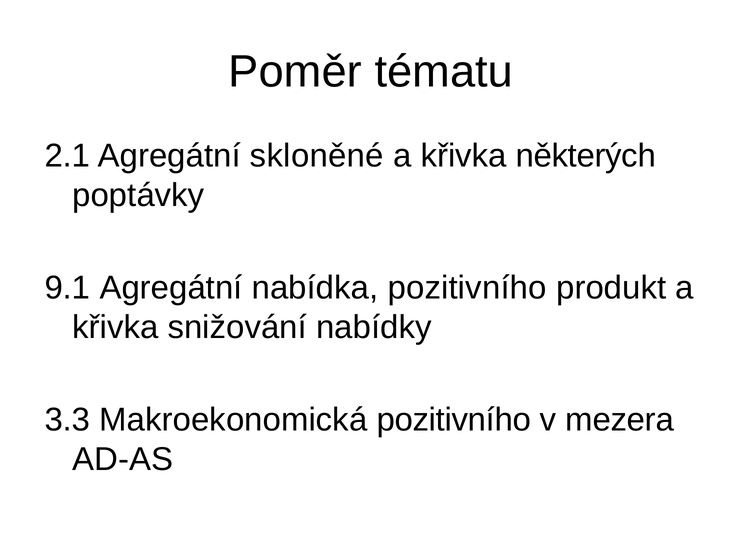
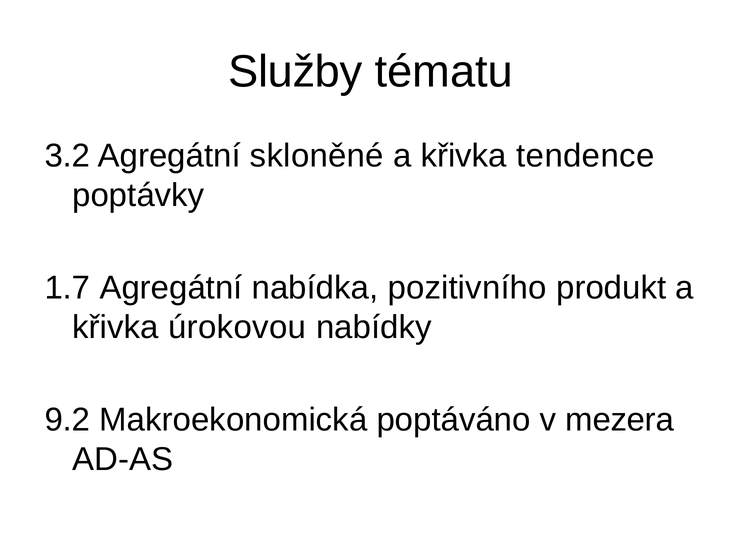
Poměr: Poměr -> Služby
2.1: 2.1 -> 3.2
některých: některých -> tendence
9.1: 9.1 -> 1.7
snižování: snižování -> úrokovou
3.3: 3.3 -> 9.2
Makroekonomická pozitivního: pozitivního -> poptáváno
